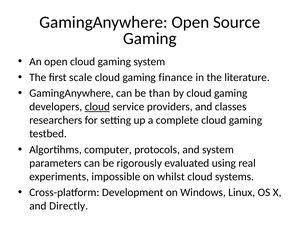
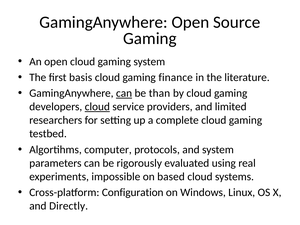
scale: scale -> basis
can at (124, 93) underline: none -> present
classes: classes -> limited
whilst: whilst -> based
Development: Development -> Configuration
